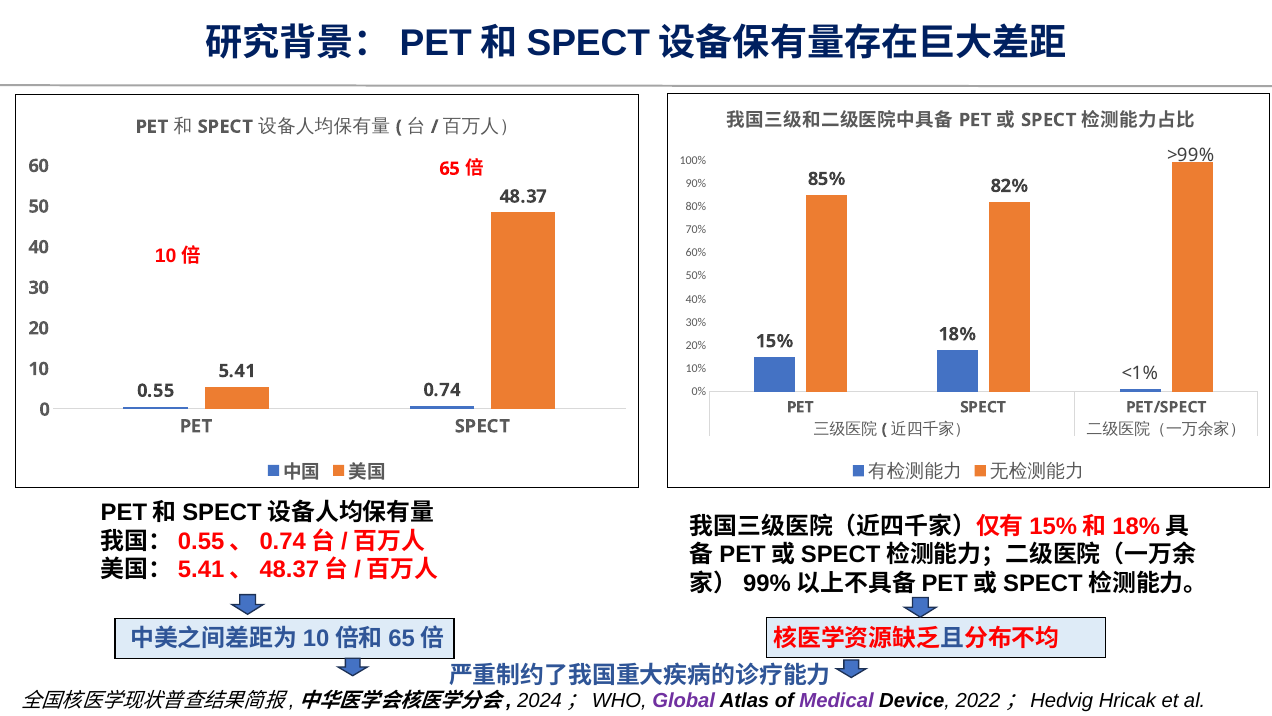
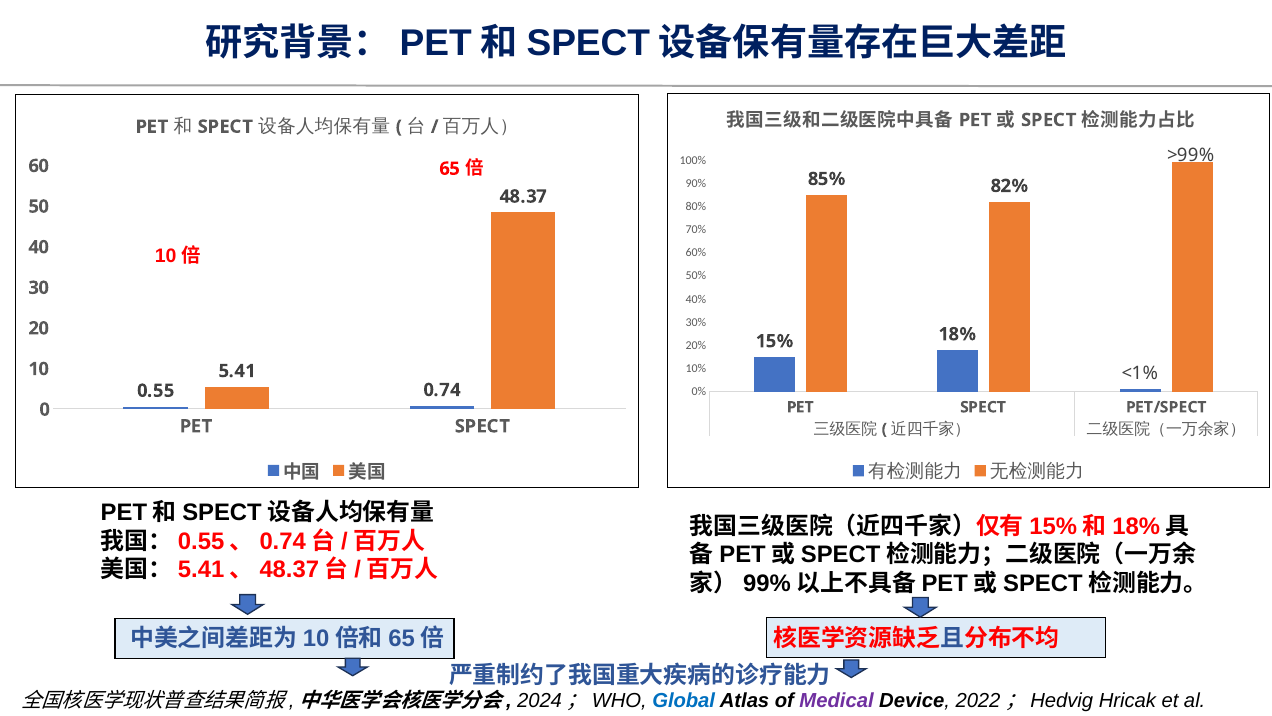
Global colour: purple -> blue
